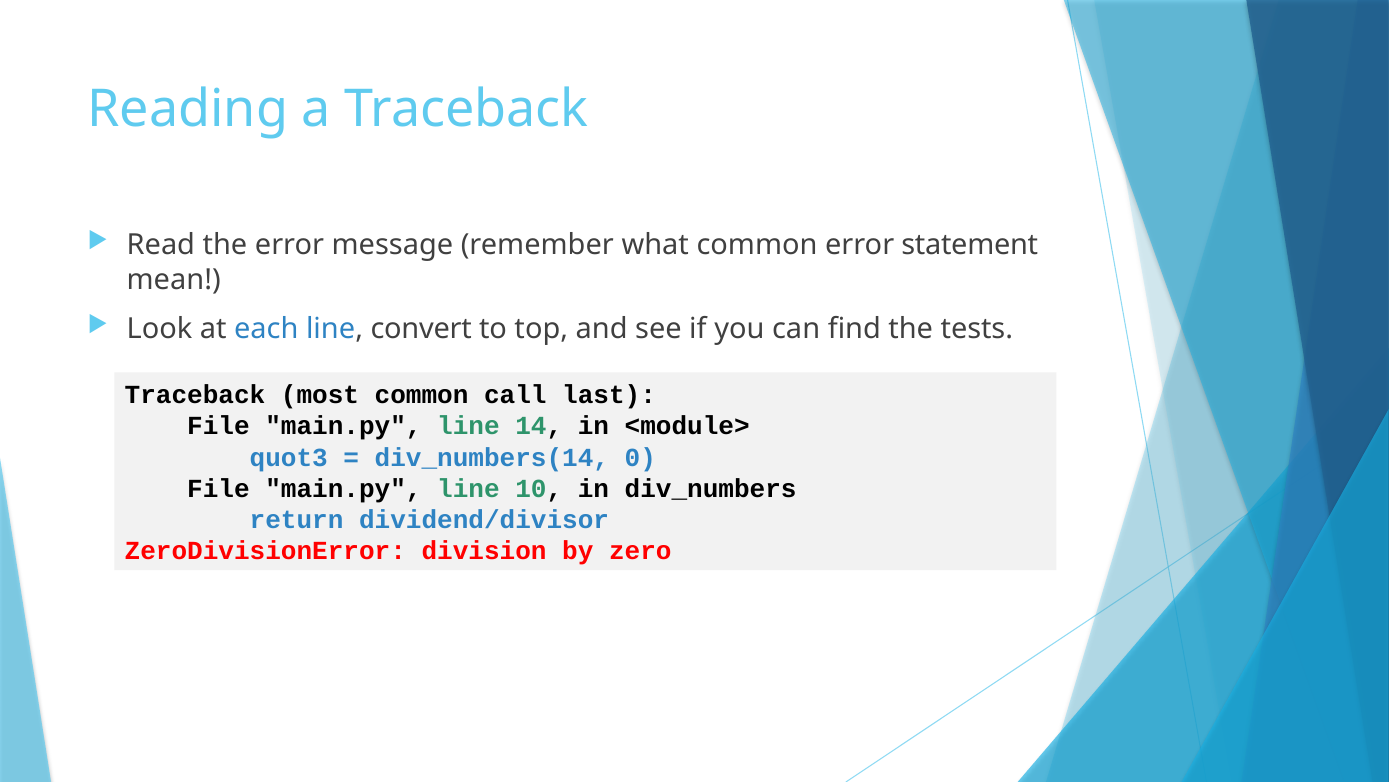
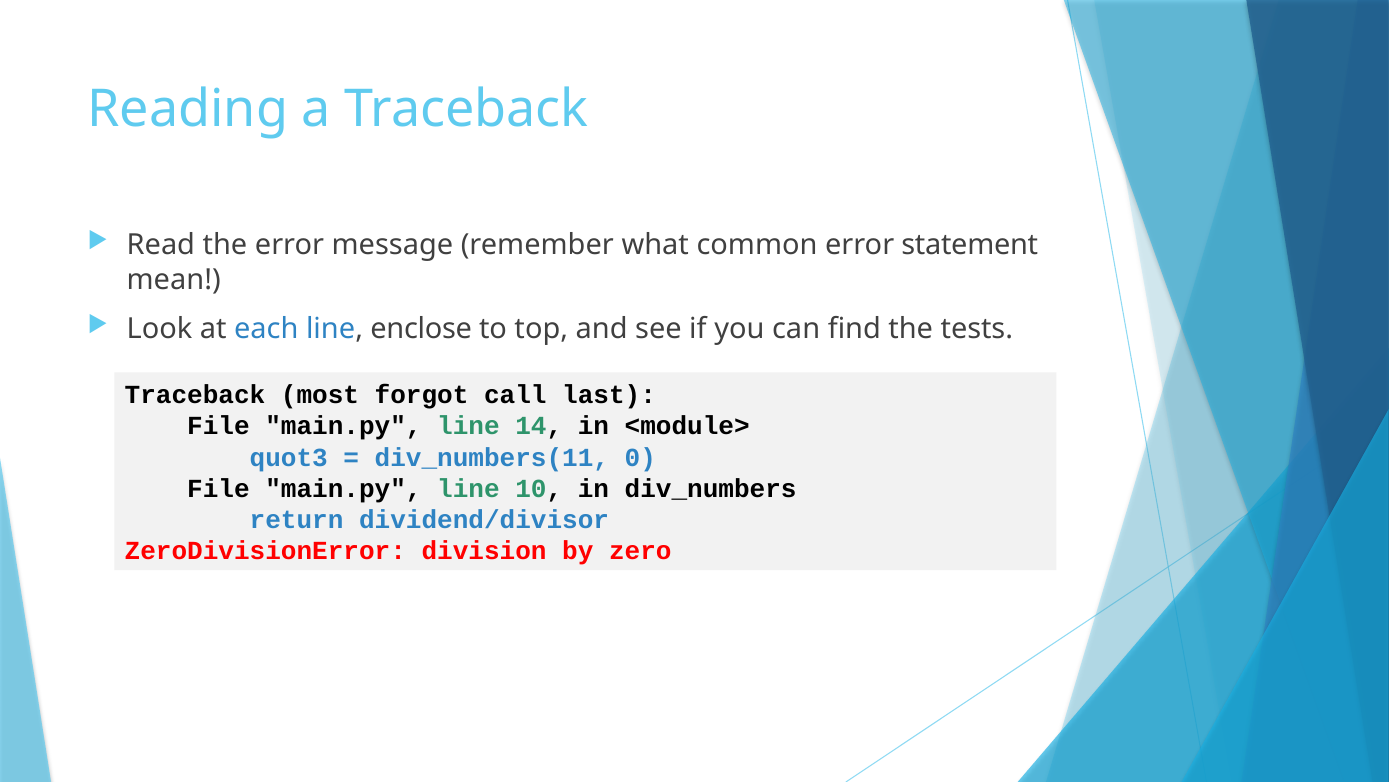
convert: convert -> enclose
most common: common -> forgot
div_numbers(14: div_numbers(14 -> div_numbers(11
